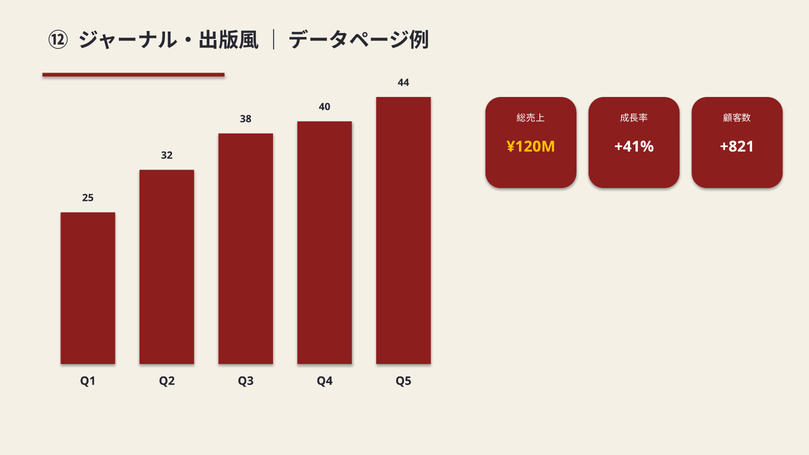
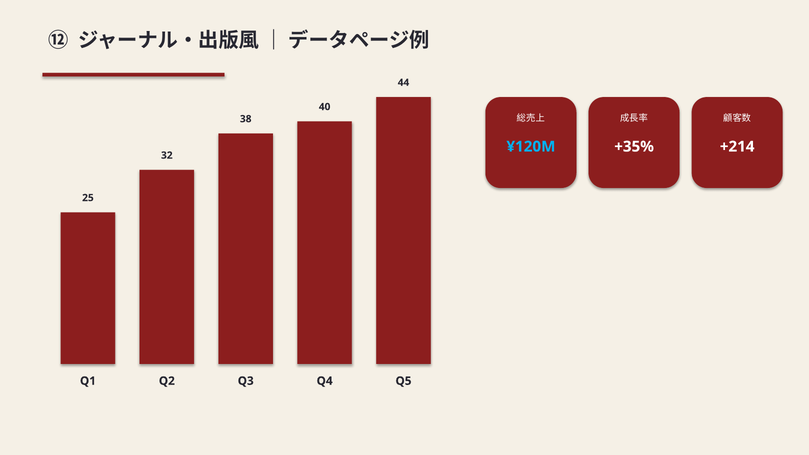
¥120M colour: yellow -> light blue
+41%: +41% -> +35%
+821: +821 -> +214
